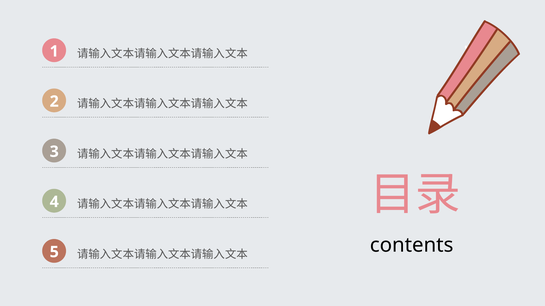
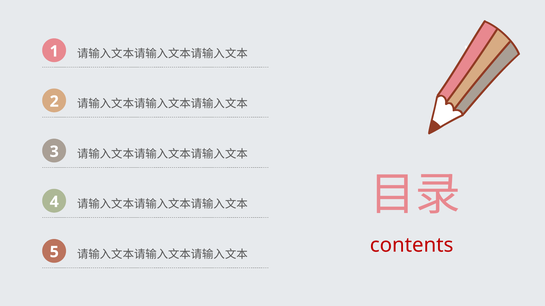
contents colour: black -> red
